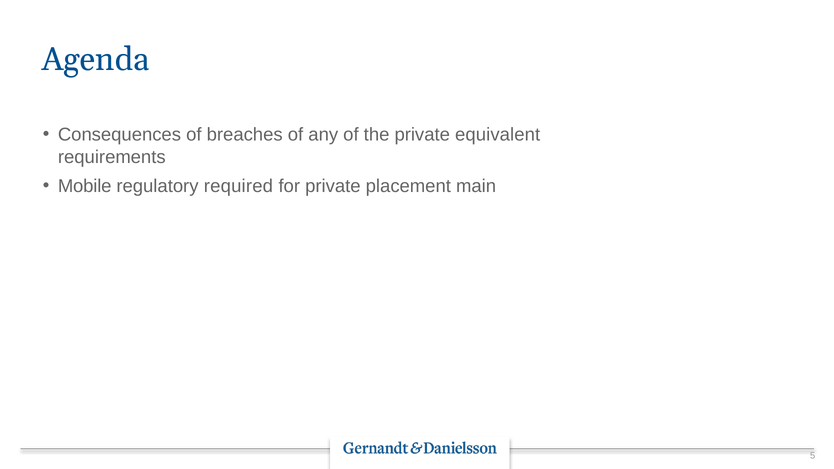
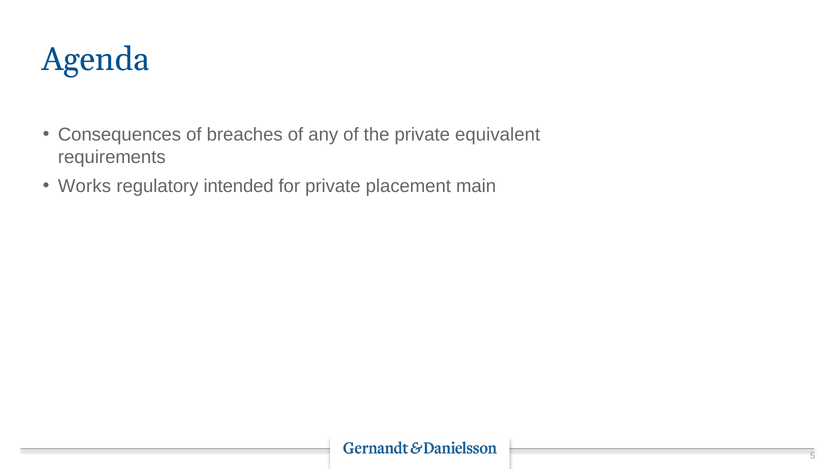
Mobile: Mobile -> Works
required: required -> intended
